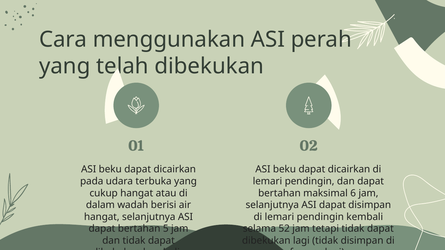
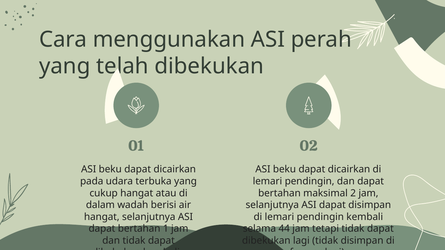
6: 6 -> 2
5: 5 -> 1
52: 52 -> 44
